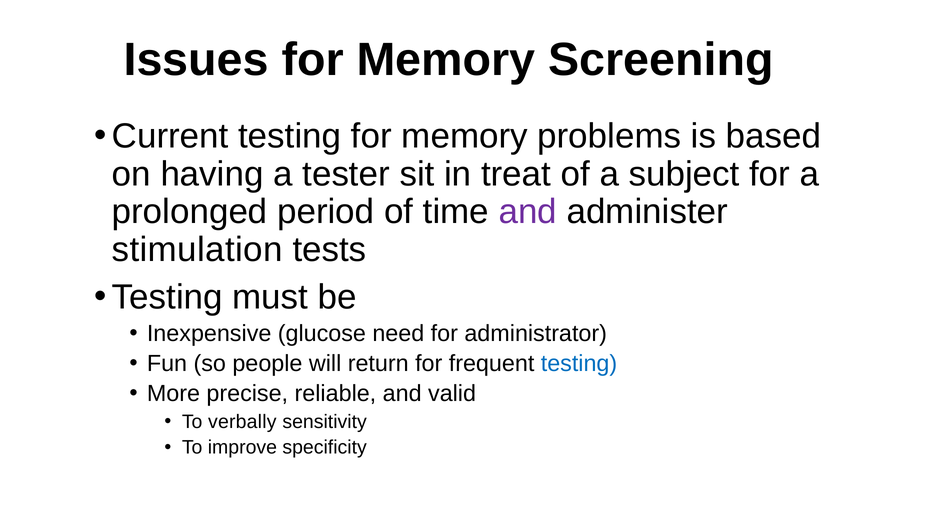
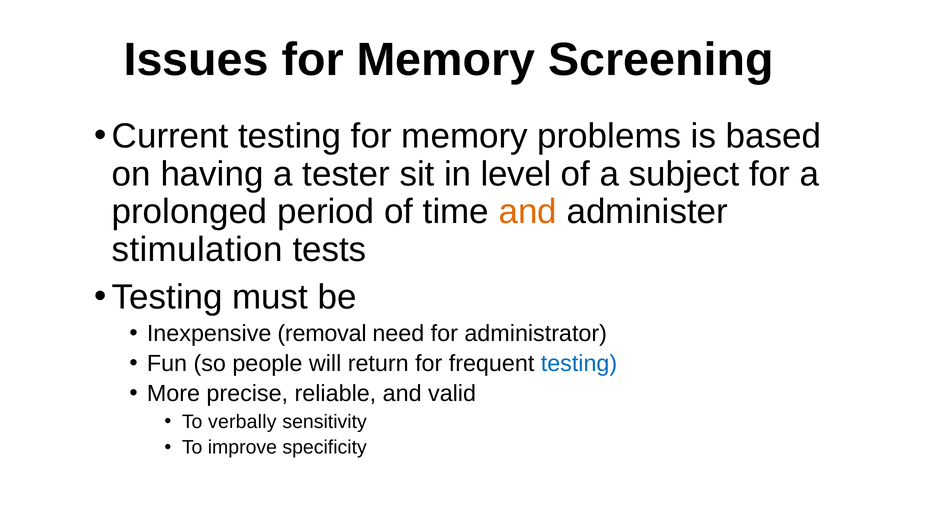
treat: treat -> level
and at (528, 212) colour: purple -> orange
glucose: glucose -> removal
